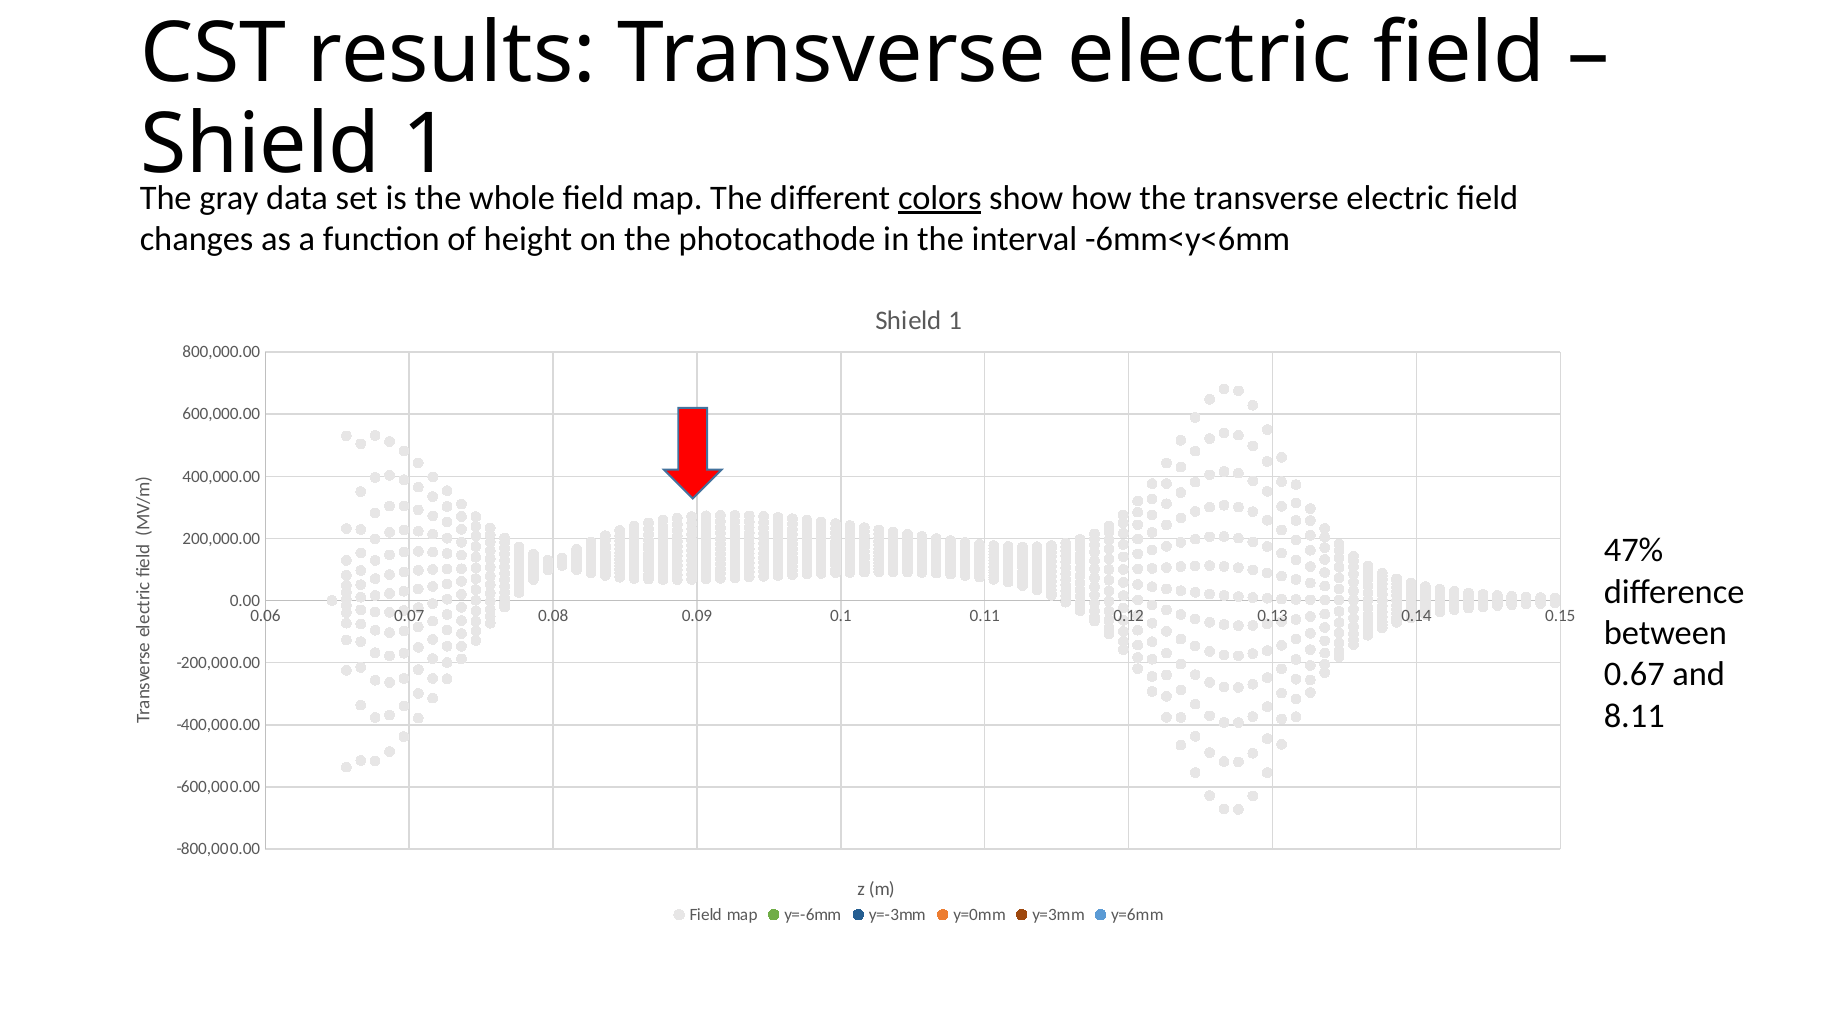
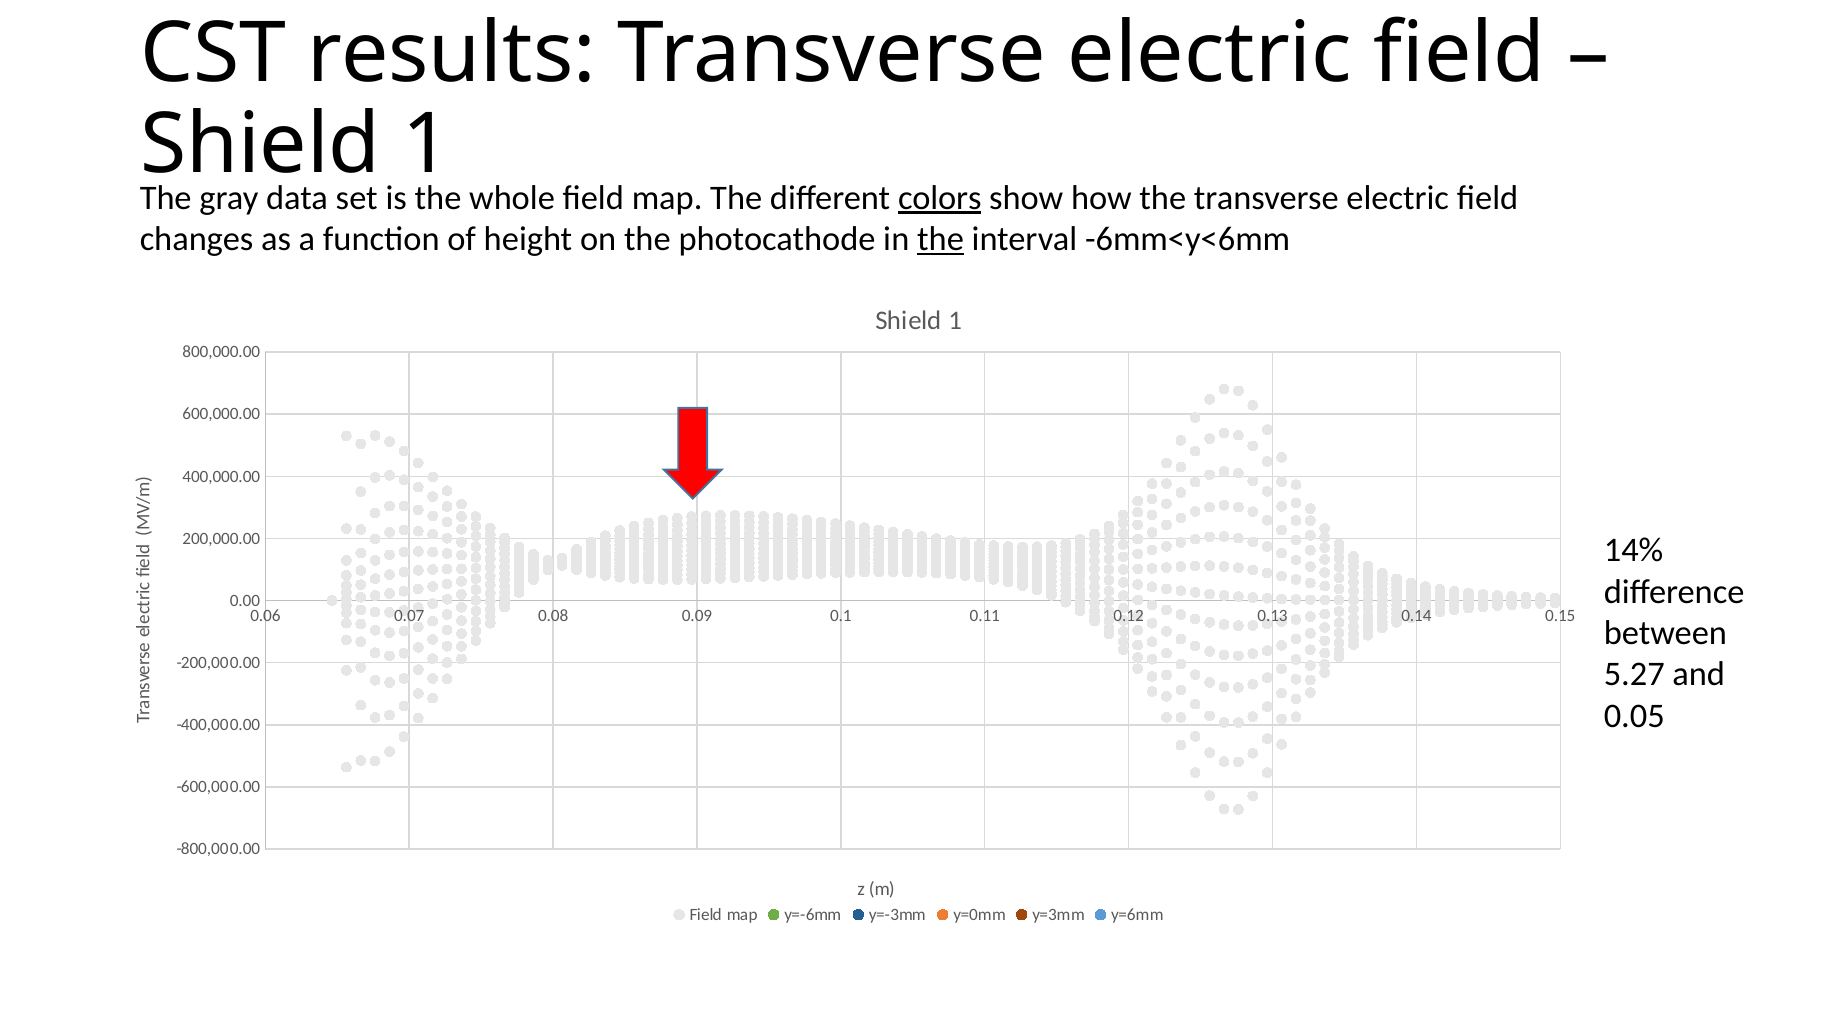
the at (941, 239) underline: none -> present
47%: 47% -> 14%
0.67: 0.67 -> 5.27
8.11: 8.11 -> 0.05
